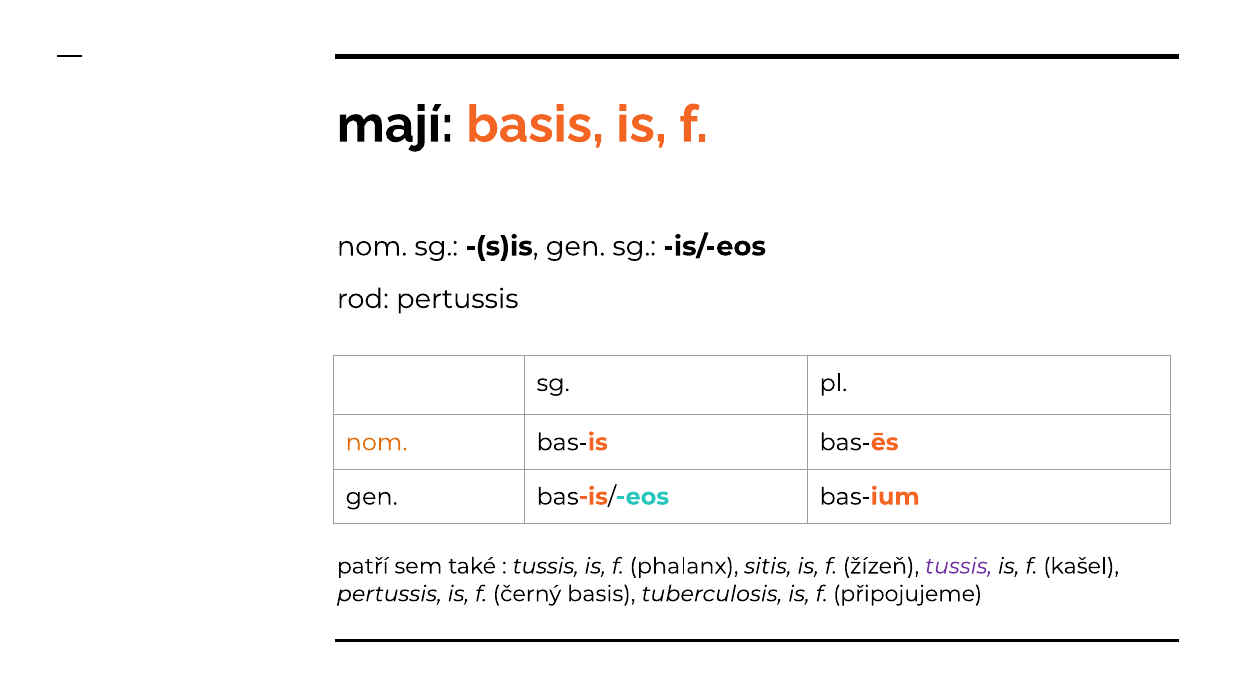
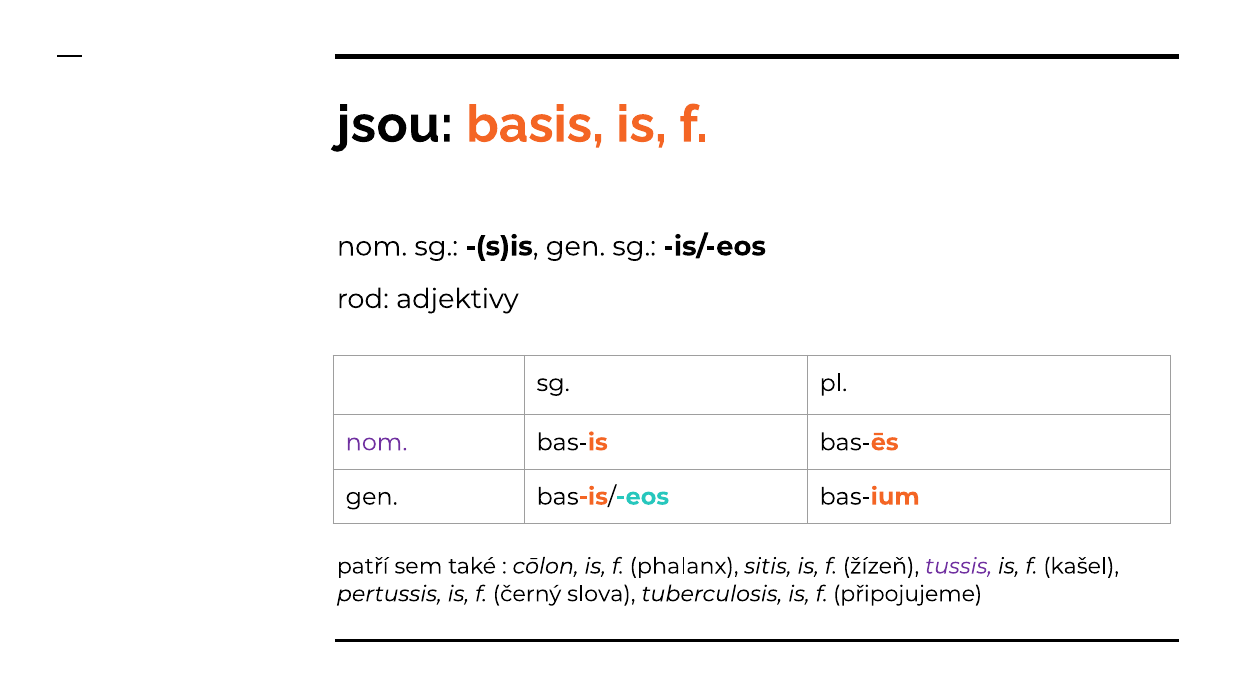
mají: mají -> jsou
rod pertussis: pertussis -> adjektivy
nom at (377, 443) colour: orange -> purple
tussis at (546, 566): tussis -> cōlon
černý basis: basis -> slova
